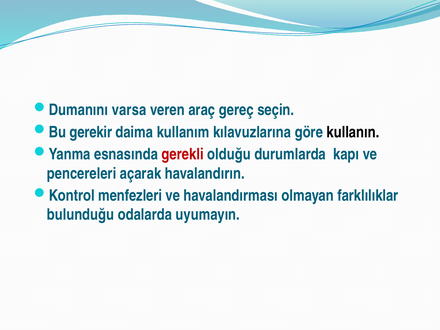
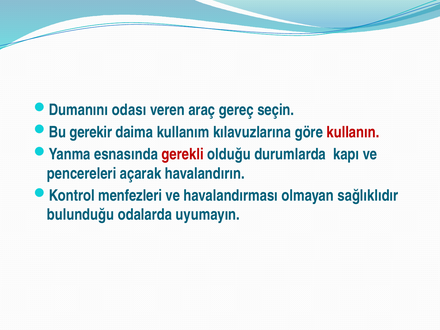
varsa: varsa -> odası
kullanın colour: black -> red
farklılıklar: farklılıklar -> sağlıklıdır
